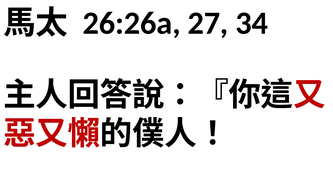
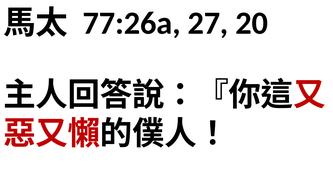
26:26a: 26:26a -> 77:26a
34: 34 -> 20
